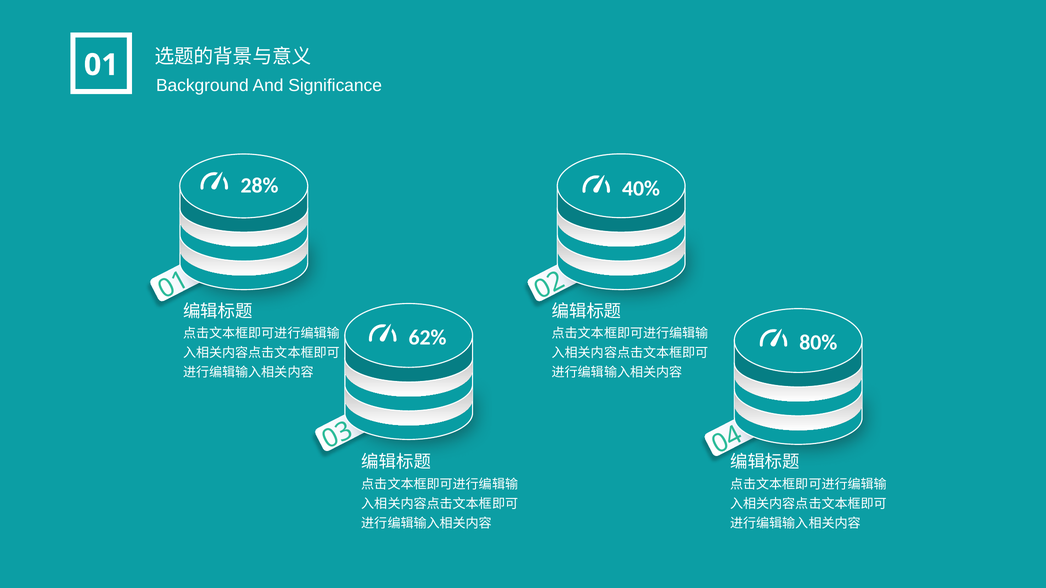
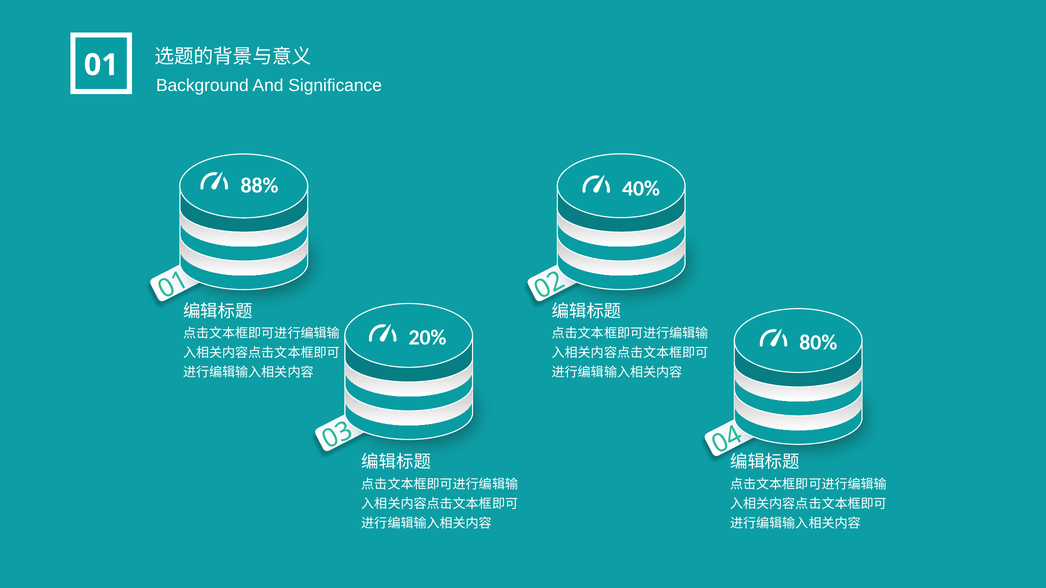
28%: 28% -> 88%
62%: 62% -> 20%
